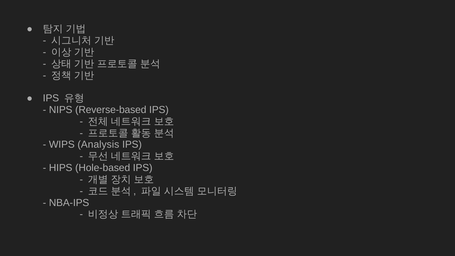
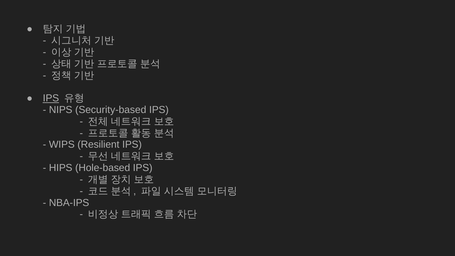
IPS at (51, 98) underline: none -> present
Reverse-based: Reverse-based -> Security-based
Analysis: Analysis -> Resilient
